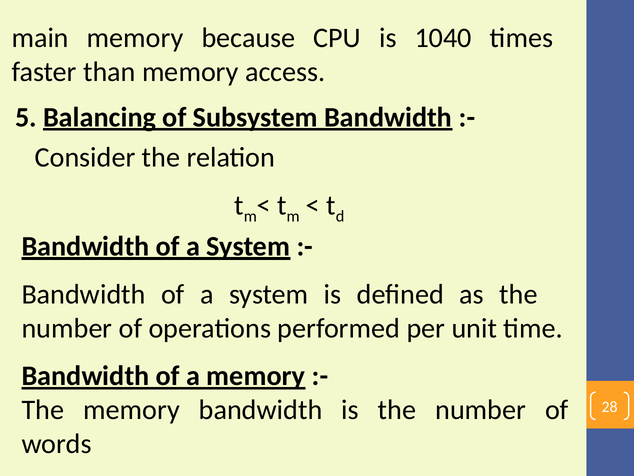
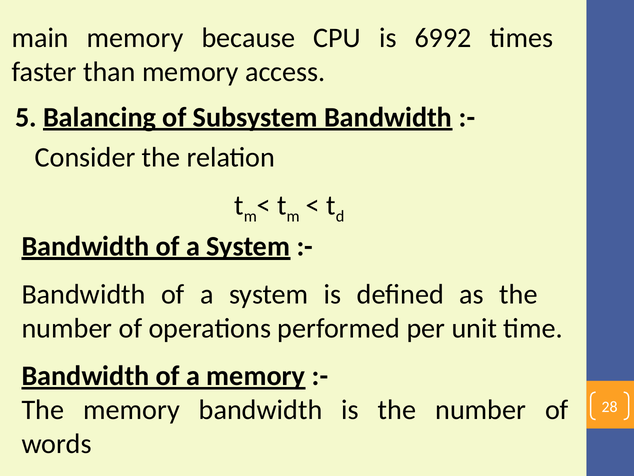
1040: 1040 -> 6992
